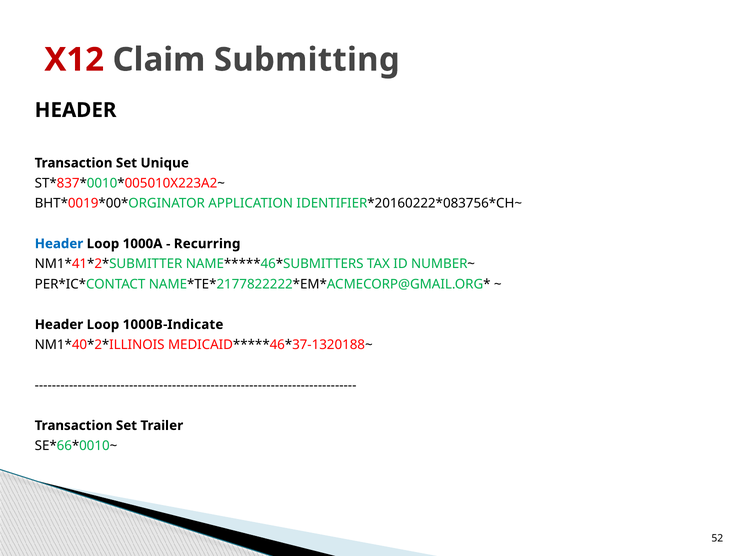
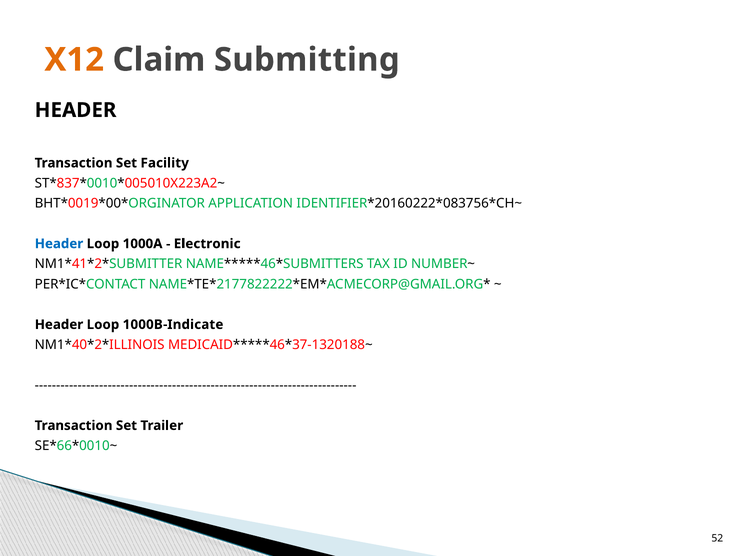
X12 colour: red -> orange
Unique: Unique -> Facility
Recurring: Recurring -> Electronic
